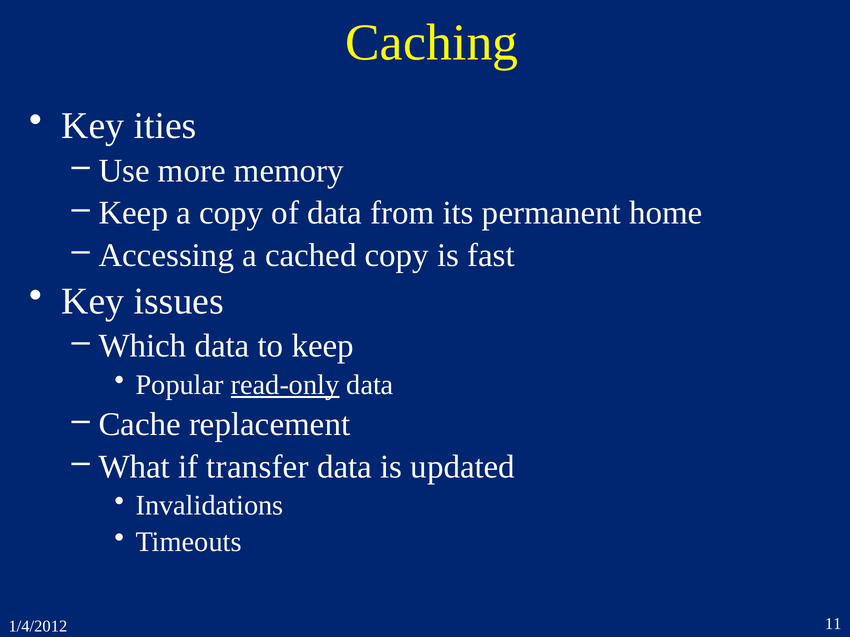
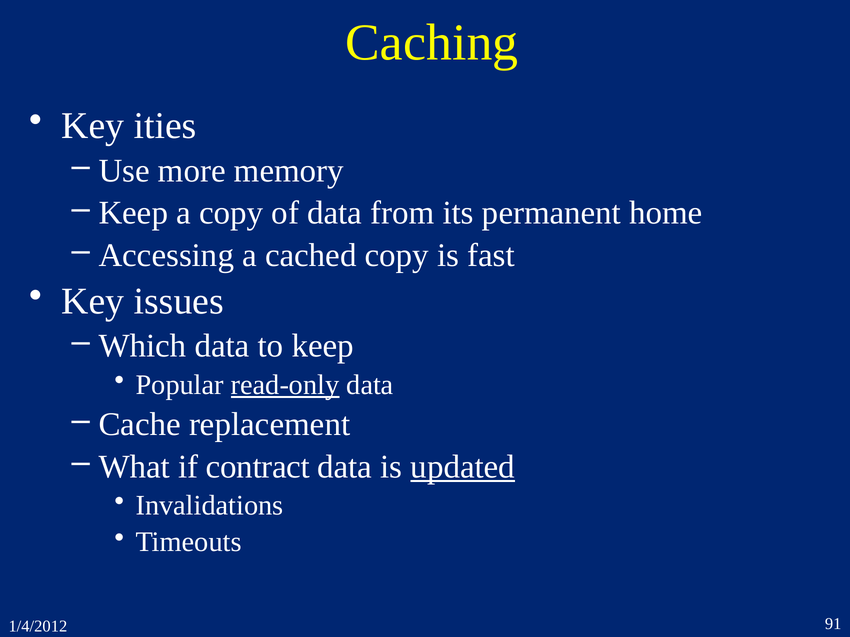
transfer: transfer -> contract
updated underline: none -> present
11: 11 -> 91
